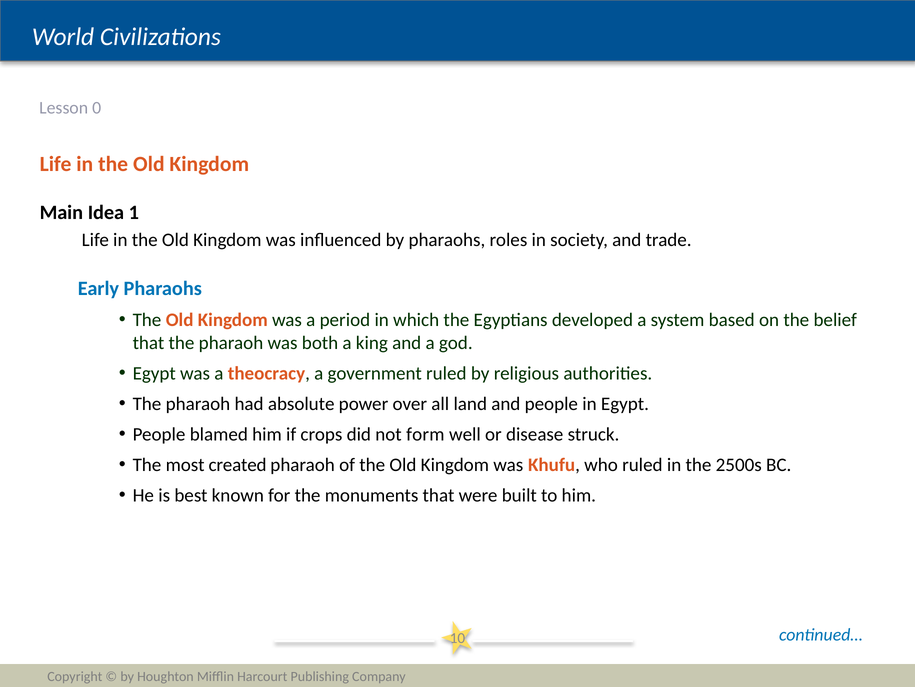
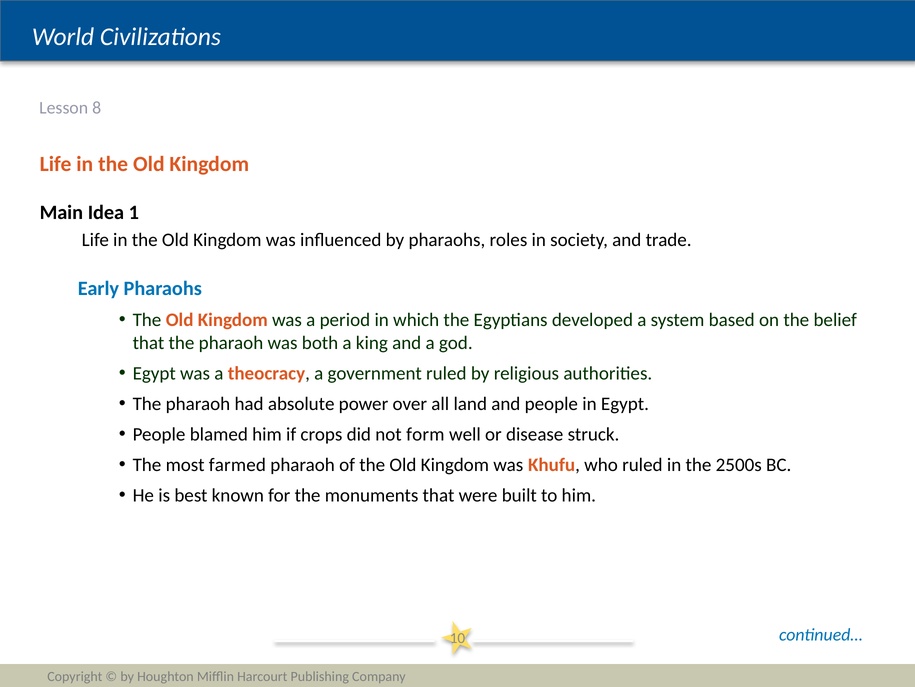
0: 0 -> 8
created: created -> farmed
